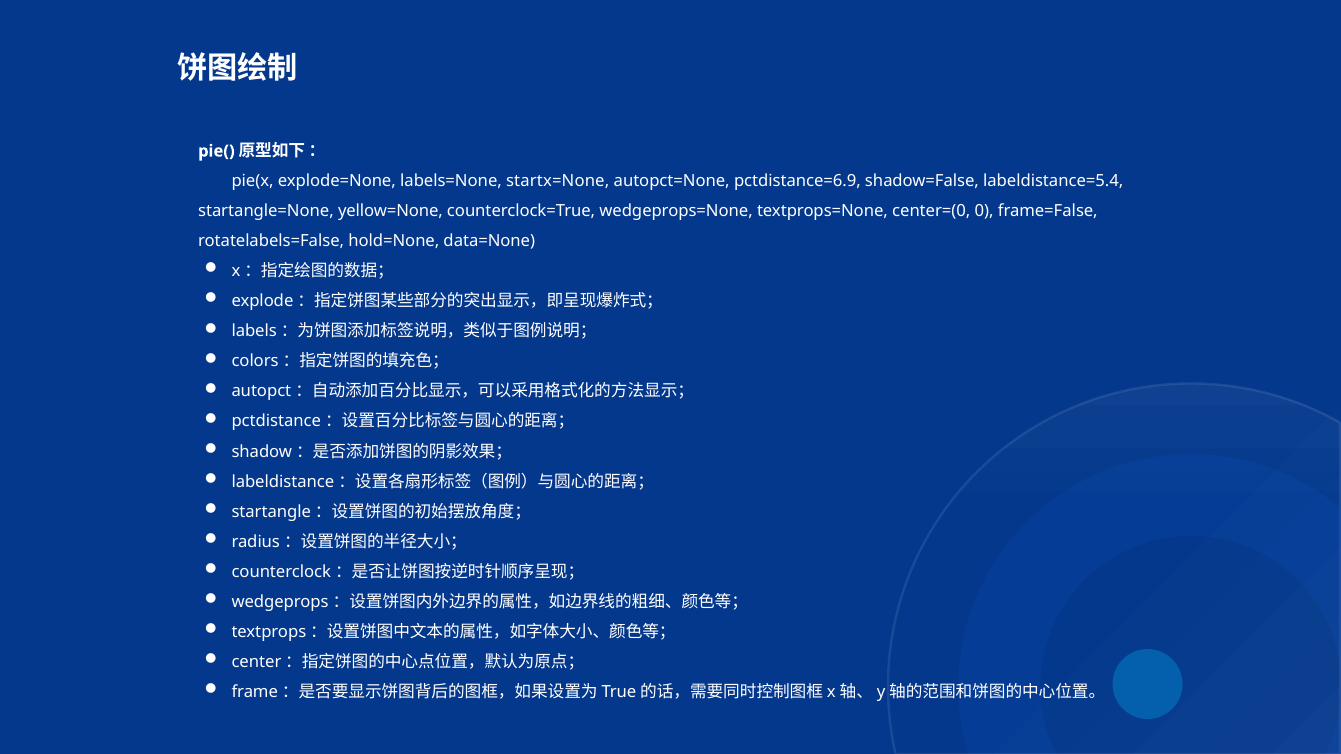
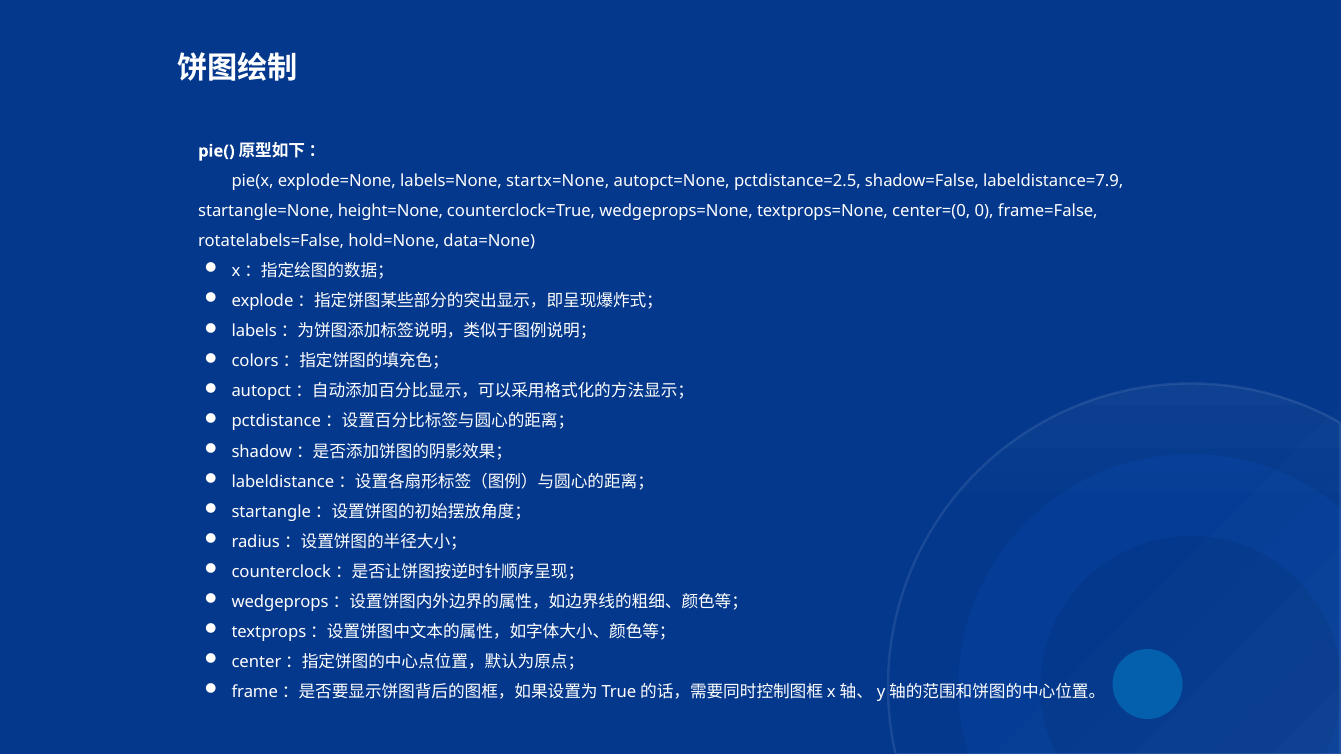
pctdistance=6.9: pctdistance=6.9 -> pctdistance=2.5
labeldistance=5.4: labeldistance=5.4 -> labeldistance=7.9
yellow=None: yellow=None -> height=None
